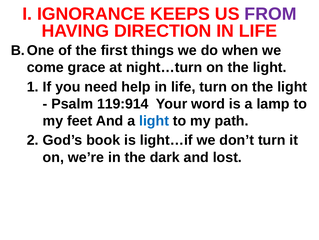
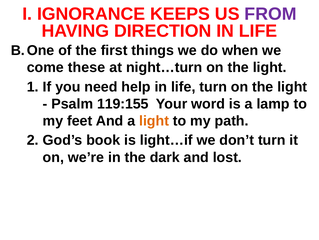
grace: grace -> these
119:914: 119:914 -> 119:155
light at (154, 121) colour: blue -> orange
